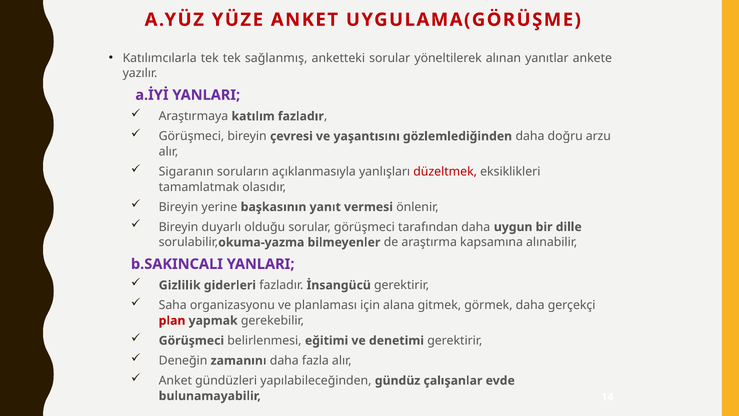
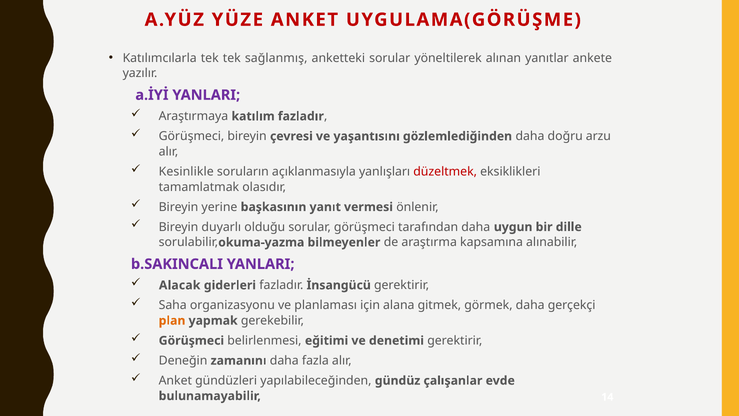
Sigaranın: Sigaranın -> Kesinlikle
Gizlilik: Gizlilik -> Alacak
plan colour: red -> orange
